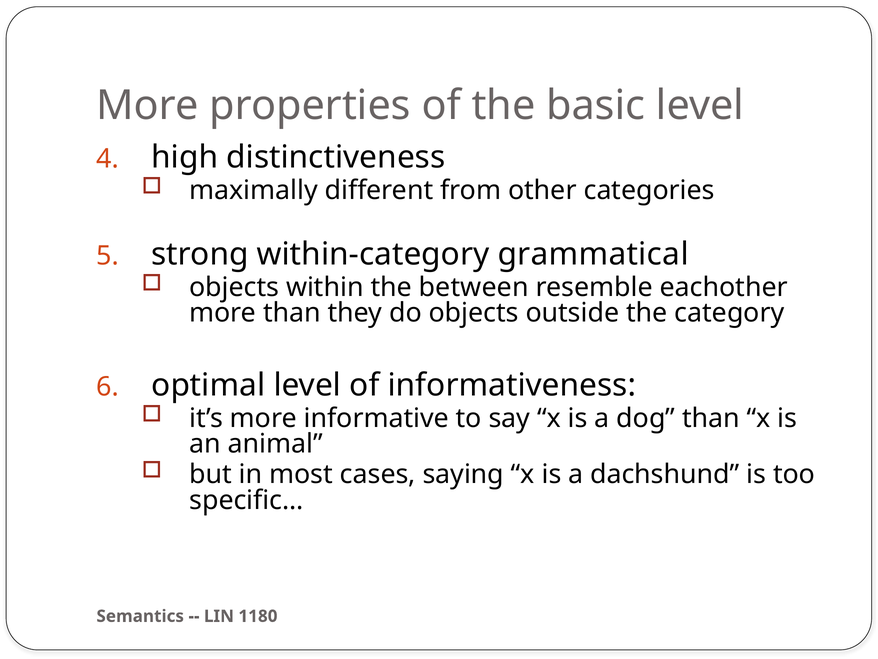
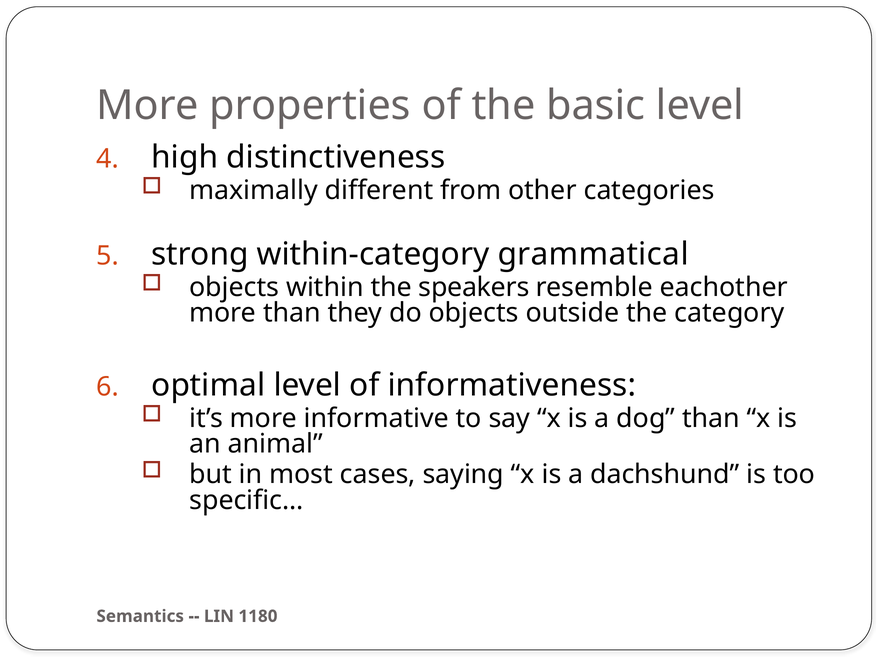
between: between -> speakers
